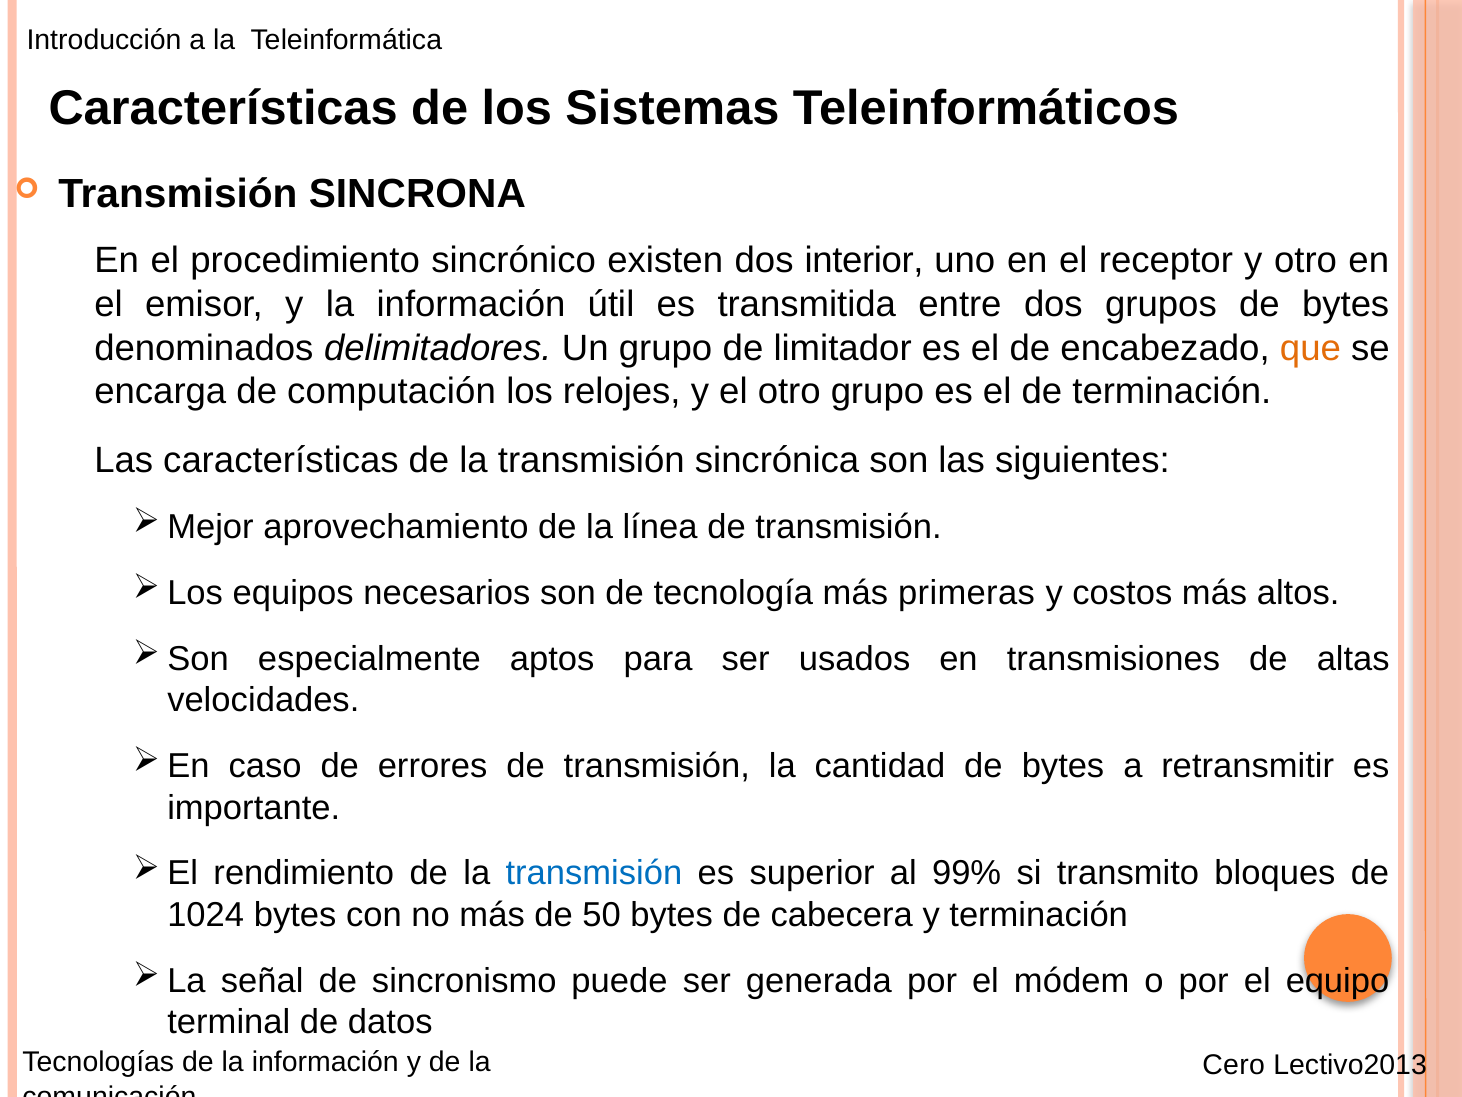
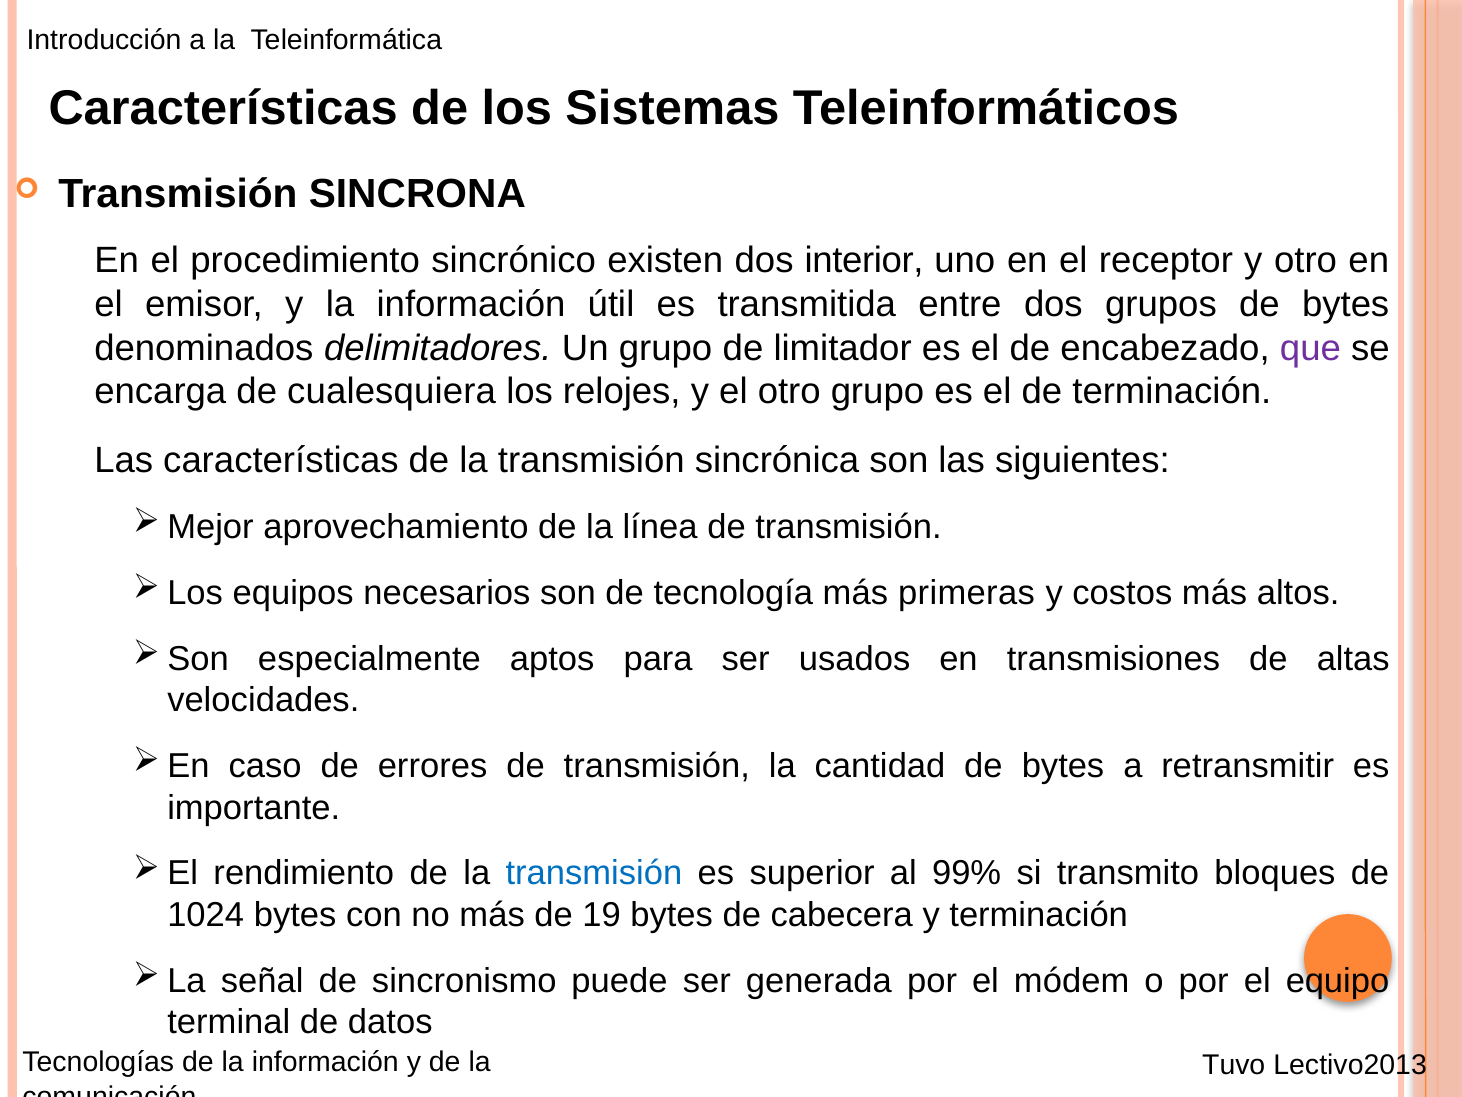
que colour: orange -> purple
computación: computación -> cualesquiera
50: 50 -> 19
Cero: Cero -> Tuvo
